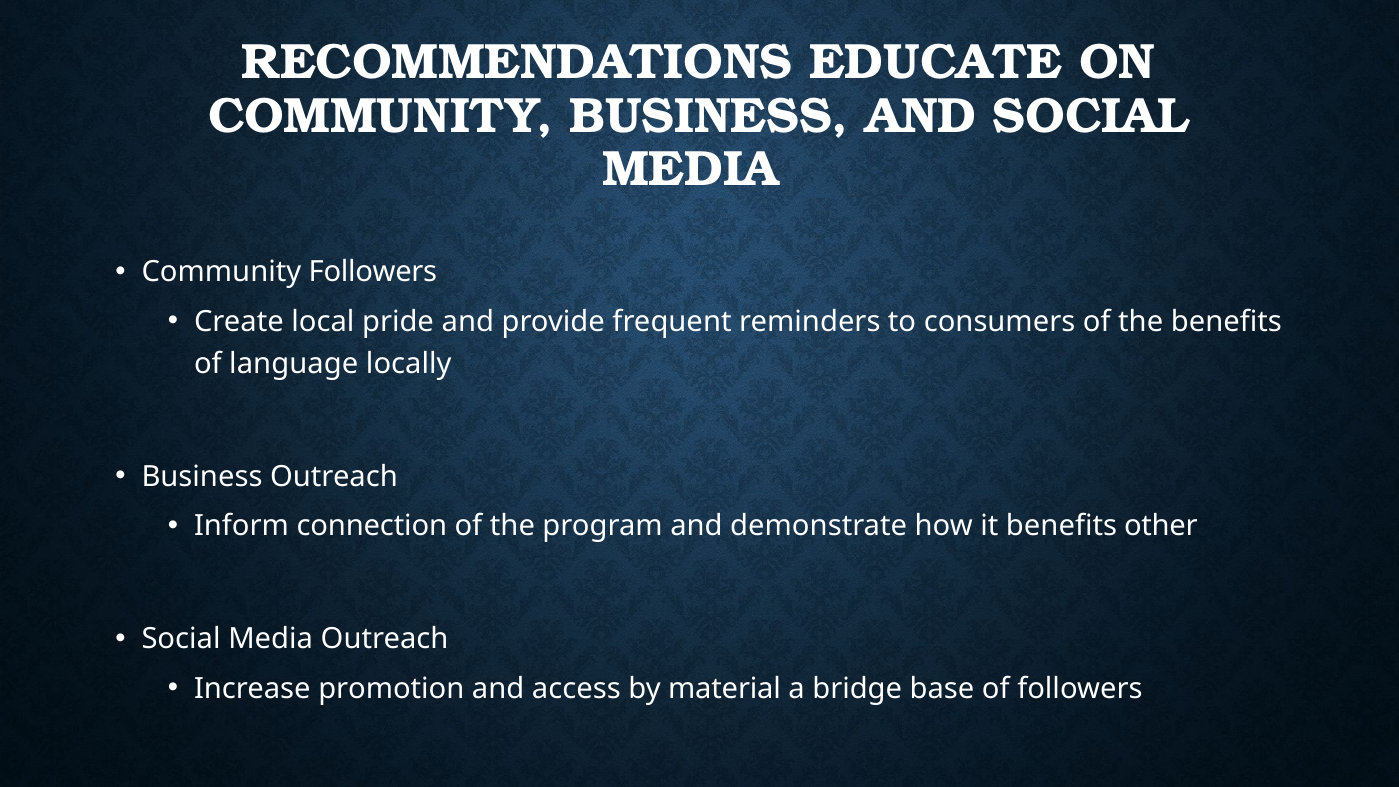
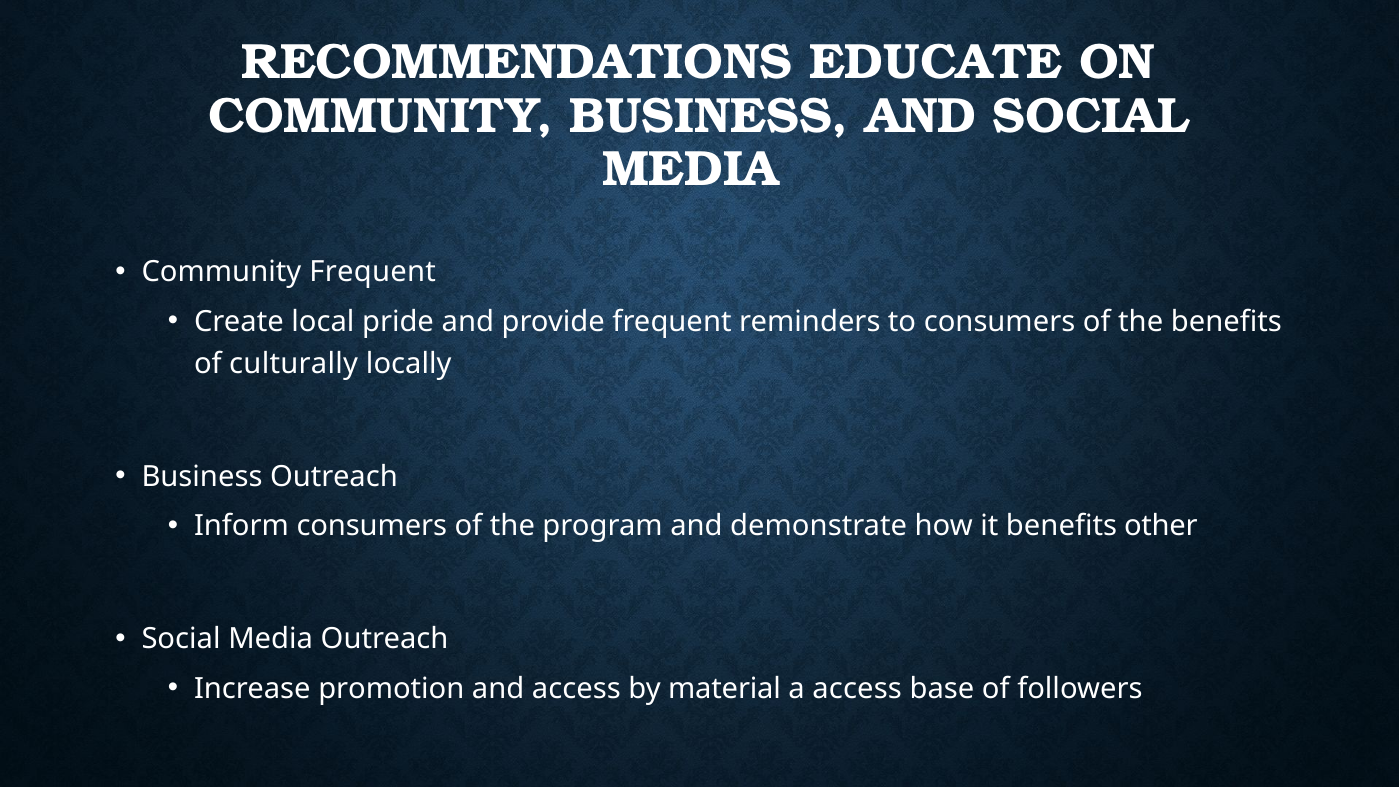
Community Followers: Followers -> Frequent
language: language -> culturally
Inform connection: connection -> consumers
a bridge: bridge -> access
